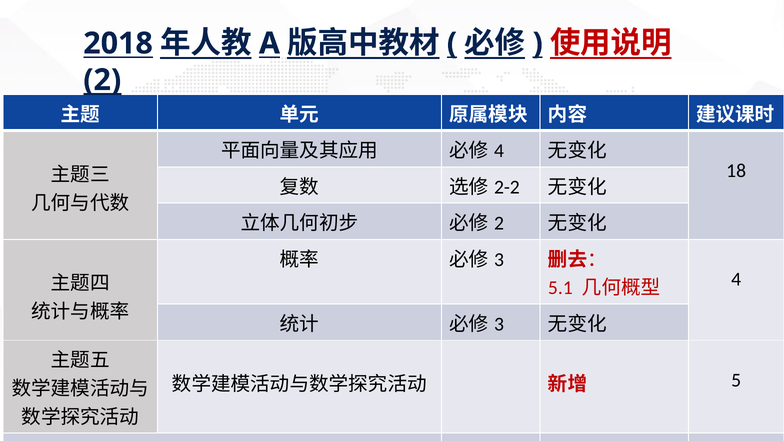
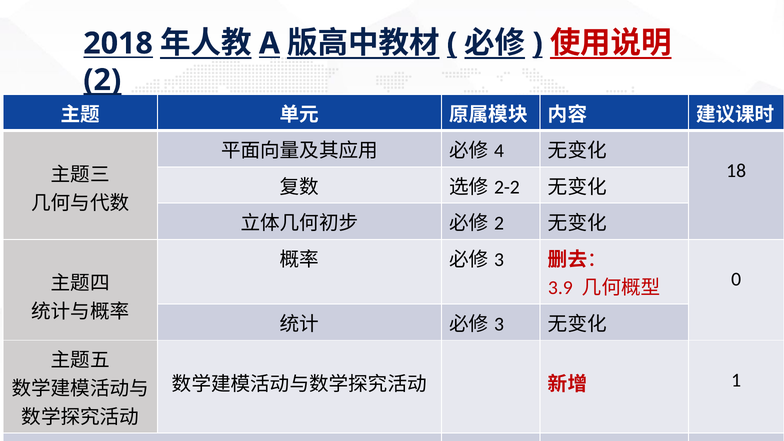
5.1: 5.1 -> 3.9
4 at (736, 279): 4 -> 0
5: 5 -> 1
